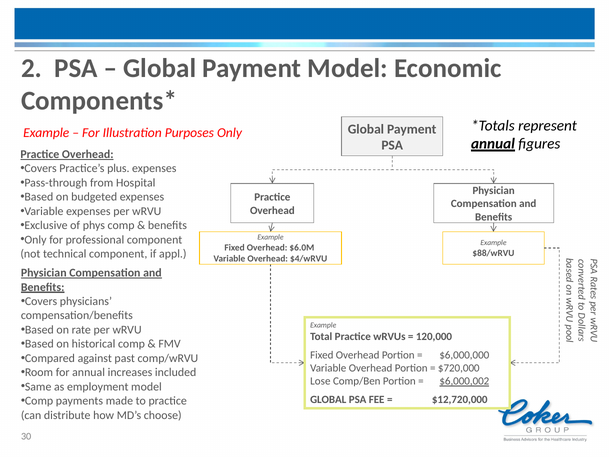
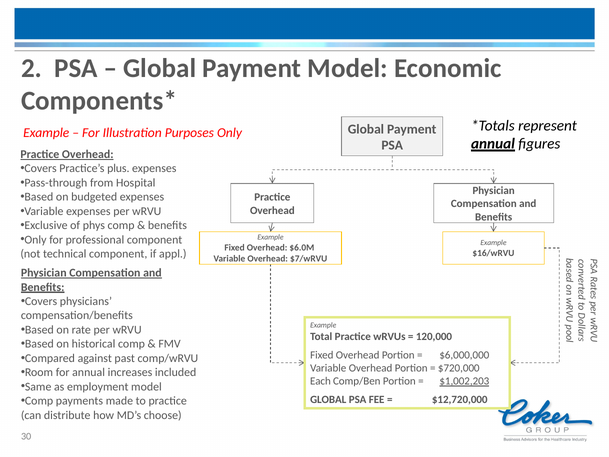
$88/wRVU: $88/wRVU -> $16/wRVU
$4/wRVU: $4/wRVU -> $7/wRVU
Lose: Lose -> Each
$6,000,002: $6,000,002 -> $1,002,203
